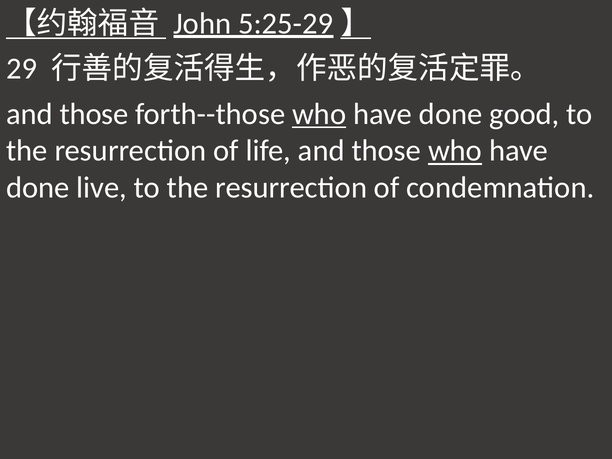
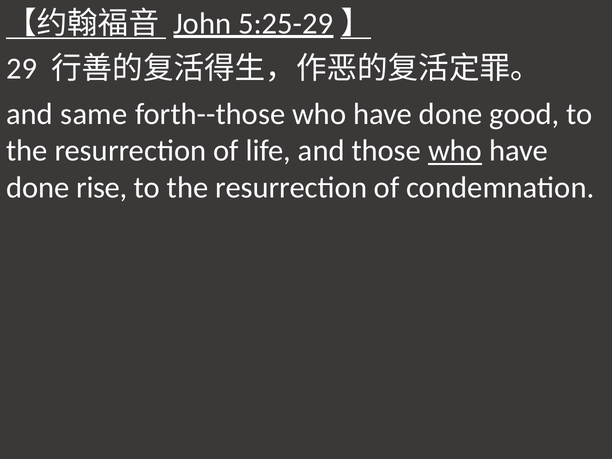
those at (94, 114): those -> same
who at (319, 114) underline: present -> none
live: live -> rise
